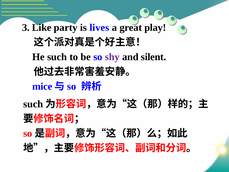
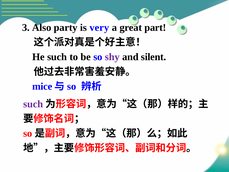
Like: Like -> Also
lives: lives -> very
play: play -> part
such at (33, 104) colour: black -> purple
